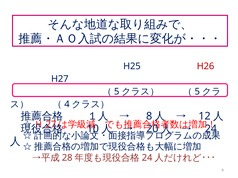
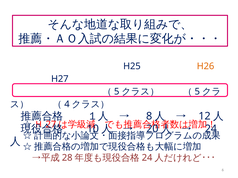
H26 colour: red -> orange
